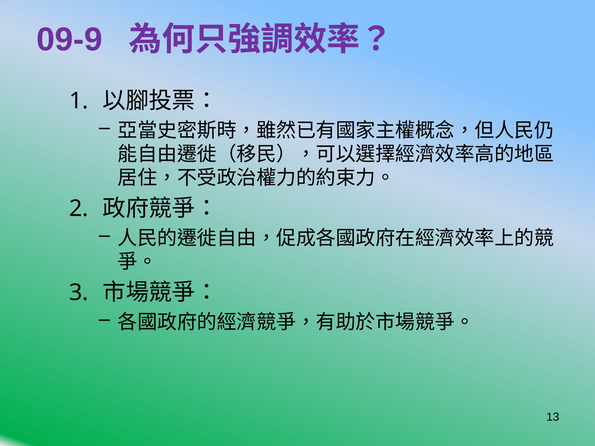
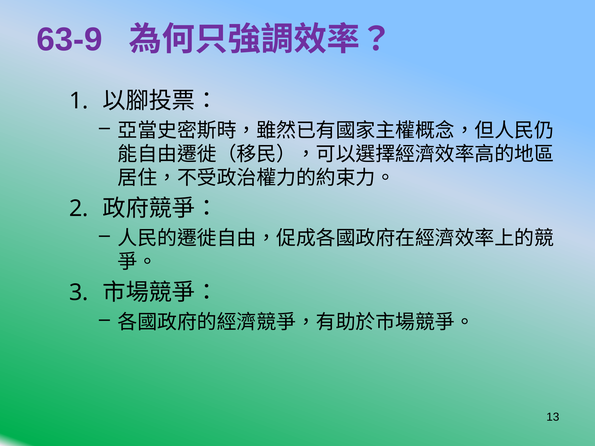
09-9: 09-9 -> 63-9
